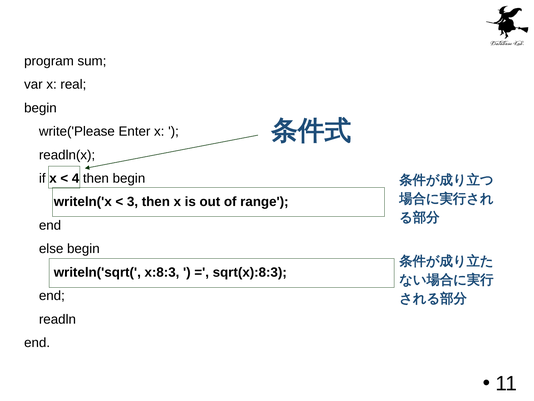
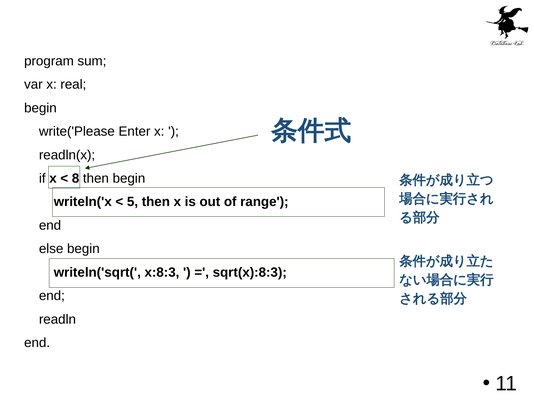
4: 4 -> 8
3: 3 -> 5
